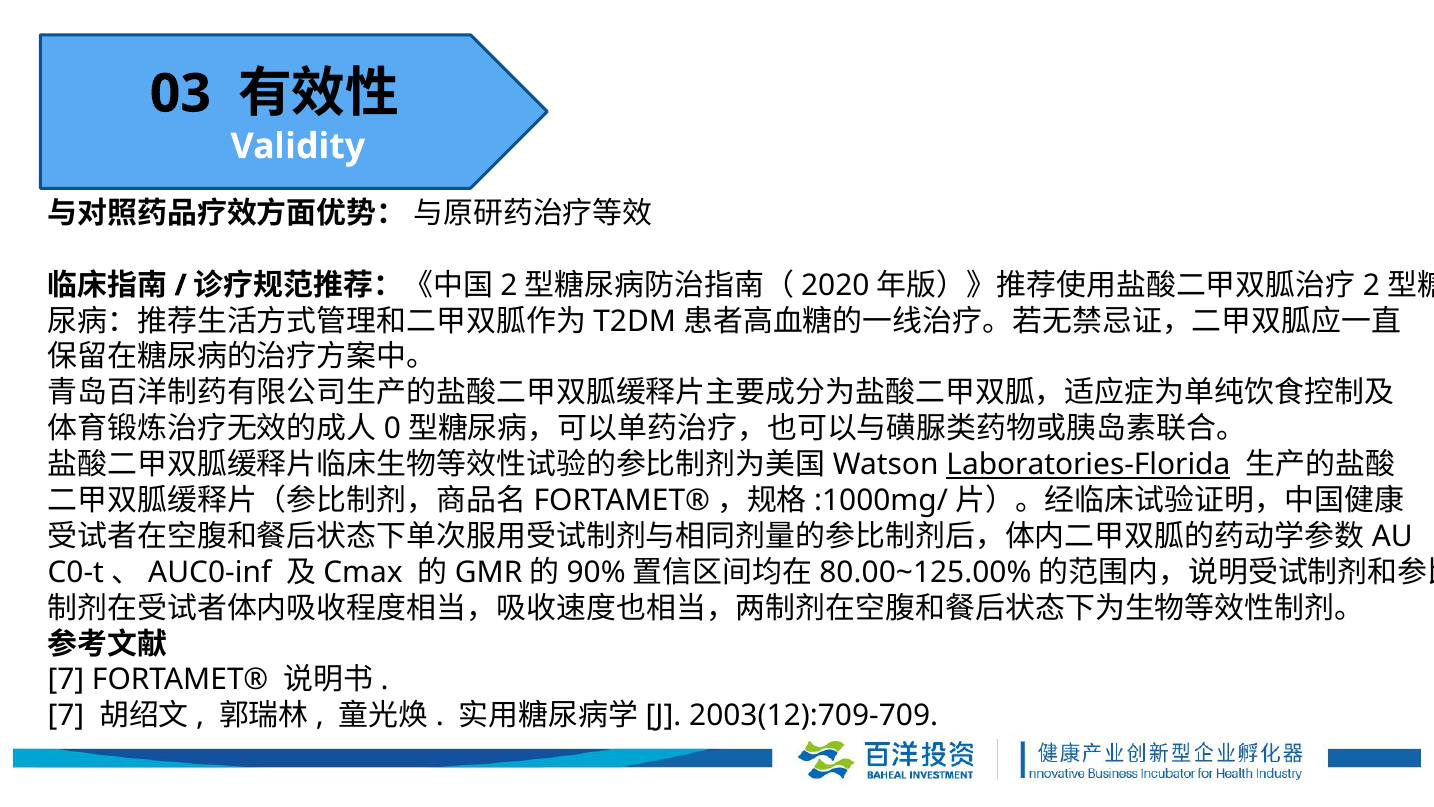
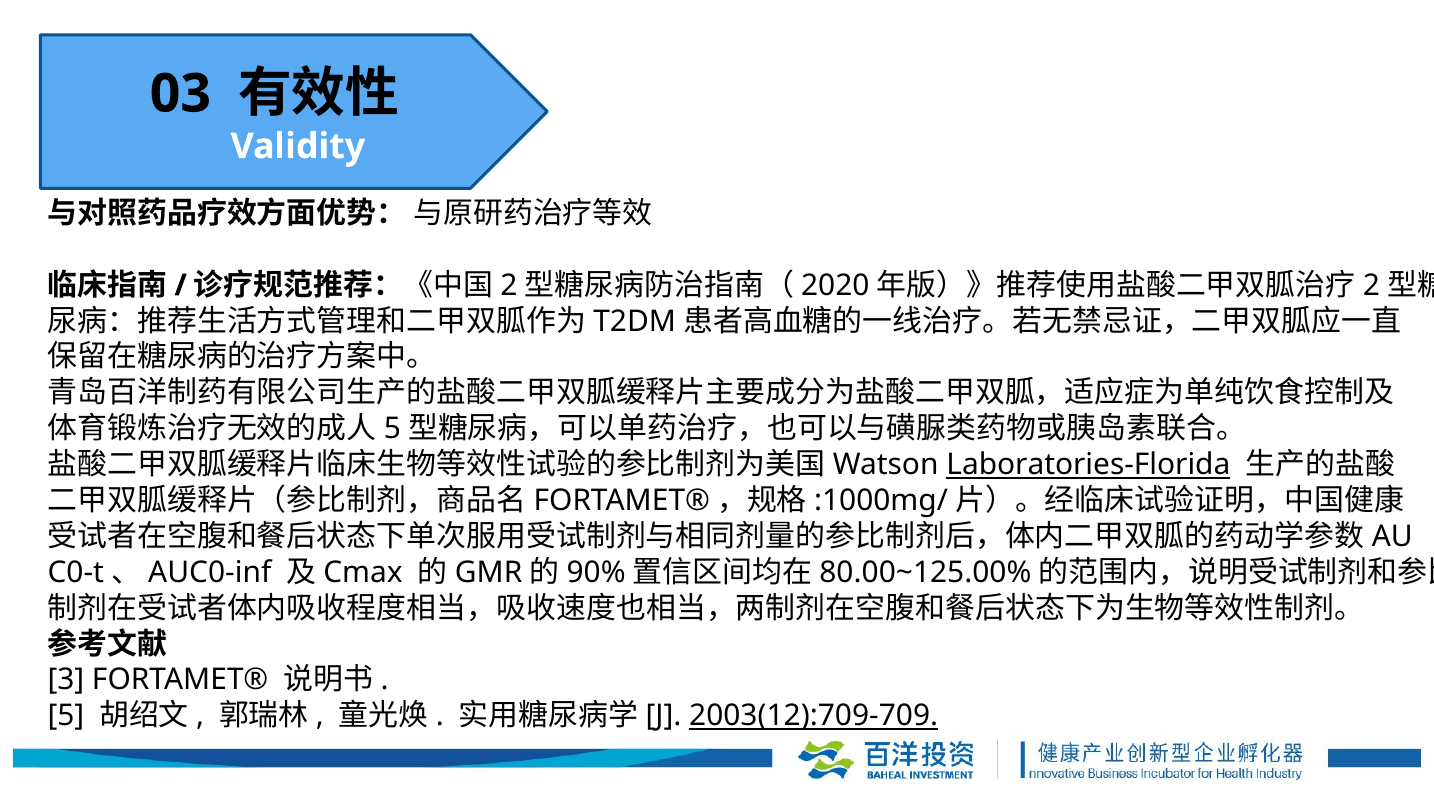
0 at (393, 429): 0 -> 5
7 at (66, 680): 7 -> 3
7 at (66, 716): 7 -> 5
2003(12):709-709 underline: none -> present
